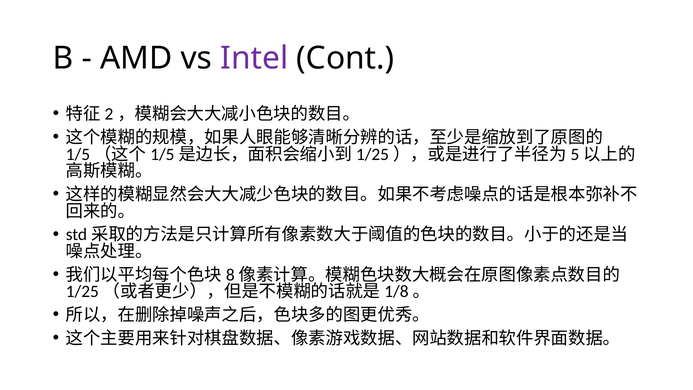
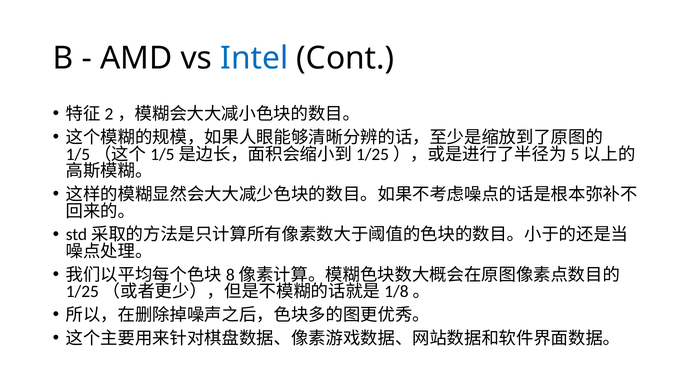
Intel colour: purple -> blue
